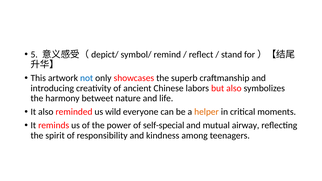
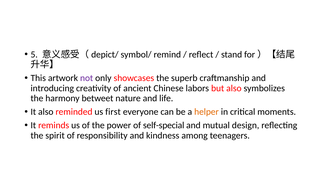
not colour: blue -> purple
wild: wild -> first
airway: airway -> design
